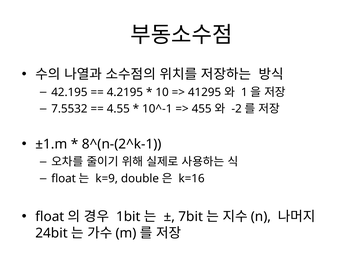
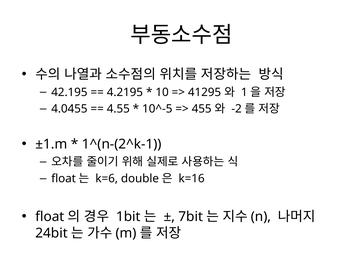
7.5532: 7.5532 -> 4.0455
10^-1: 10^-1 -> 10^-5
8^(n-(2^k-1: 8^(n-(2^k-1 -> 1^(n-(2^k-1
k=9: k=9 -> k=6
